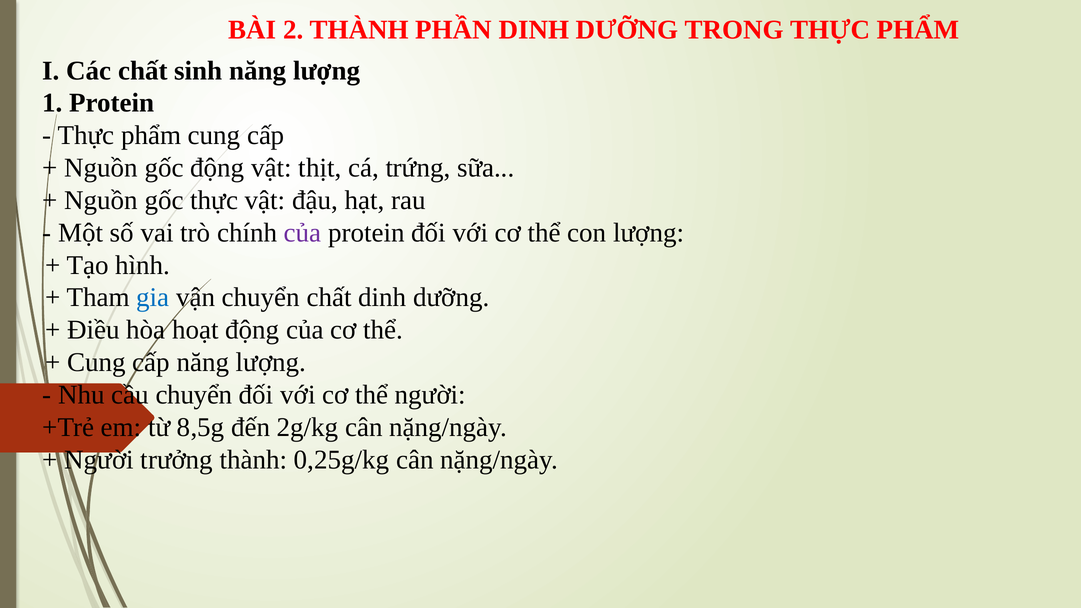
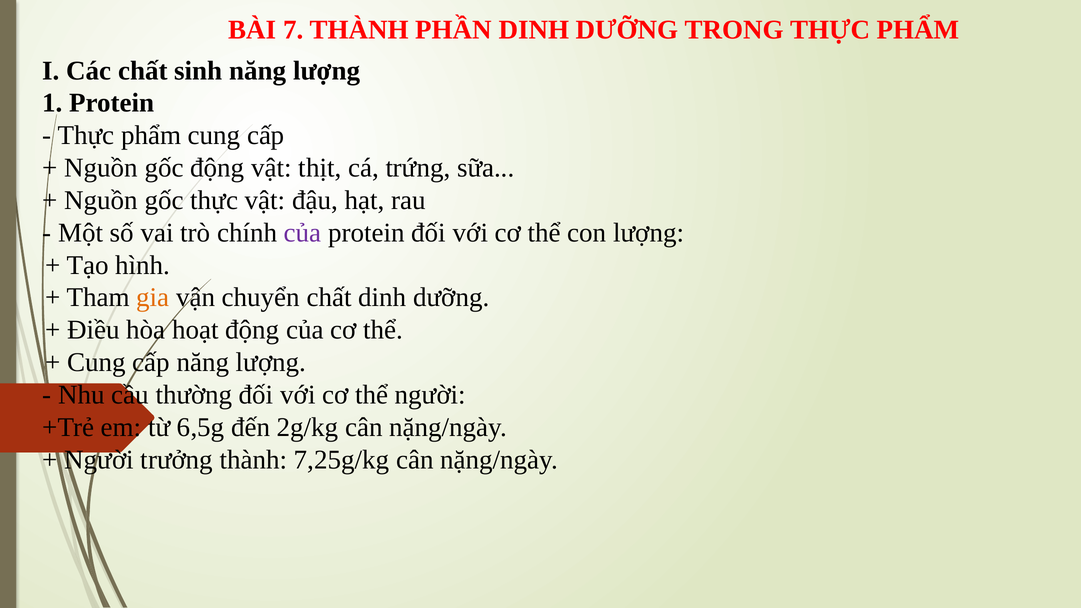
2: 2 -> 7
gia colour: blue -> orange
cầu chuyển: chuyển -> thường
8,5g: 8,5g -> 6,5g
0,25g/kg: 0,25g/kg -> 7,25g/kg
